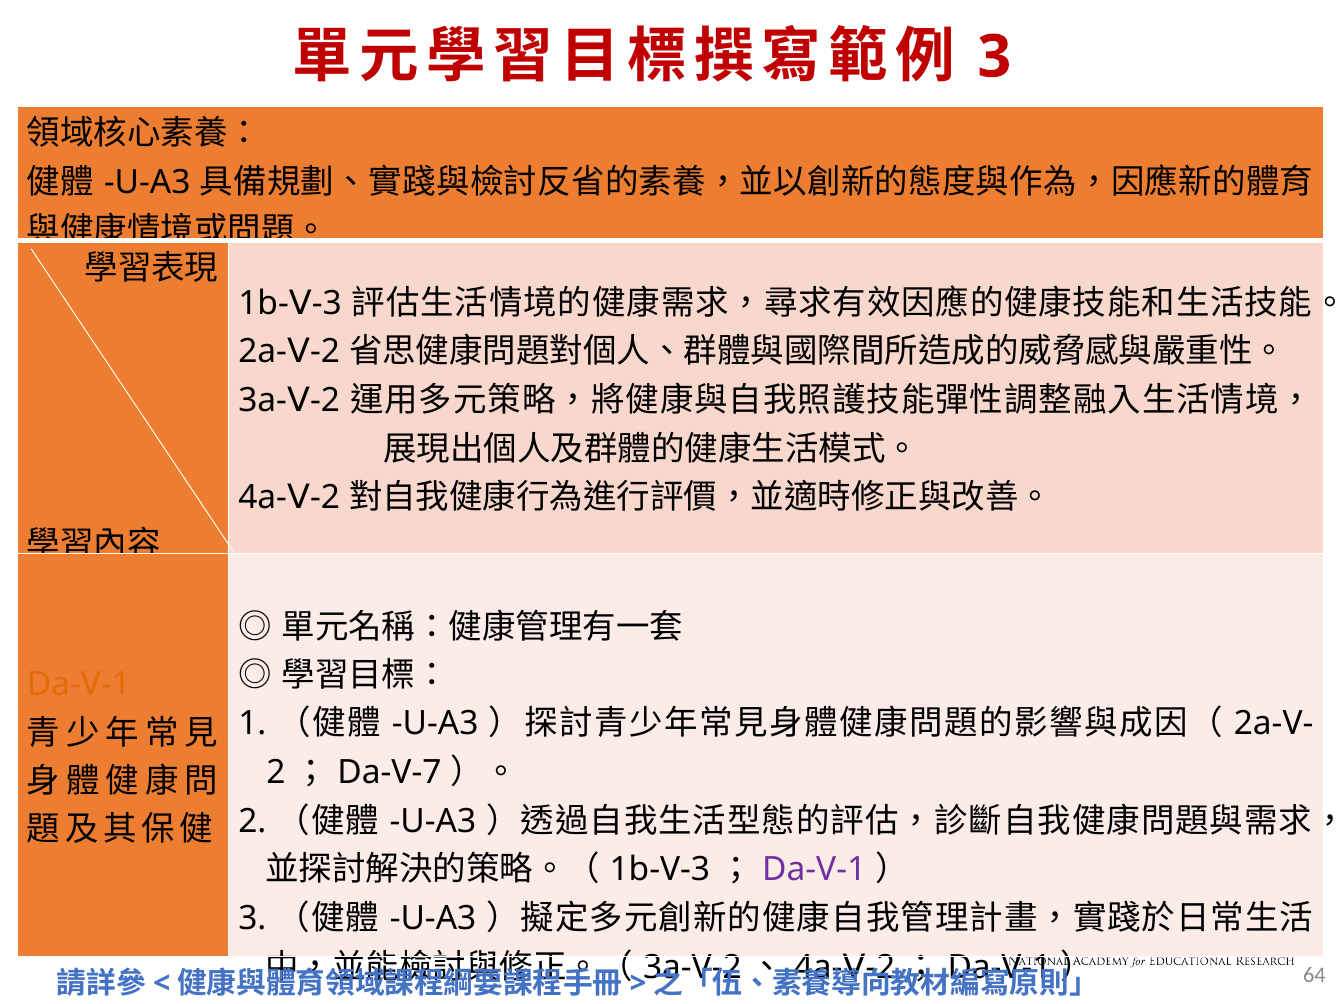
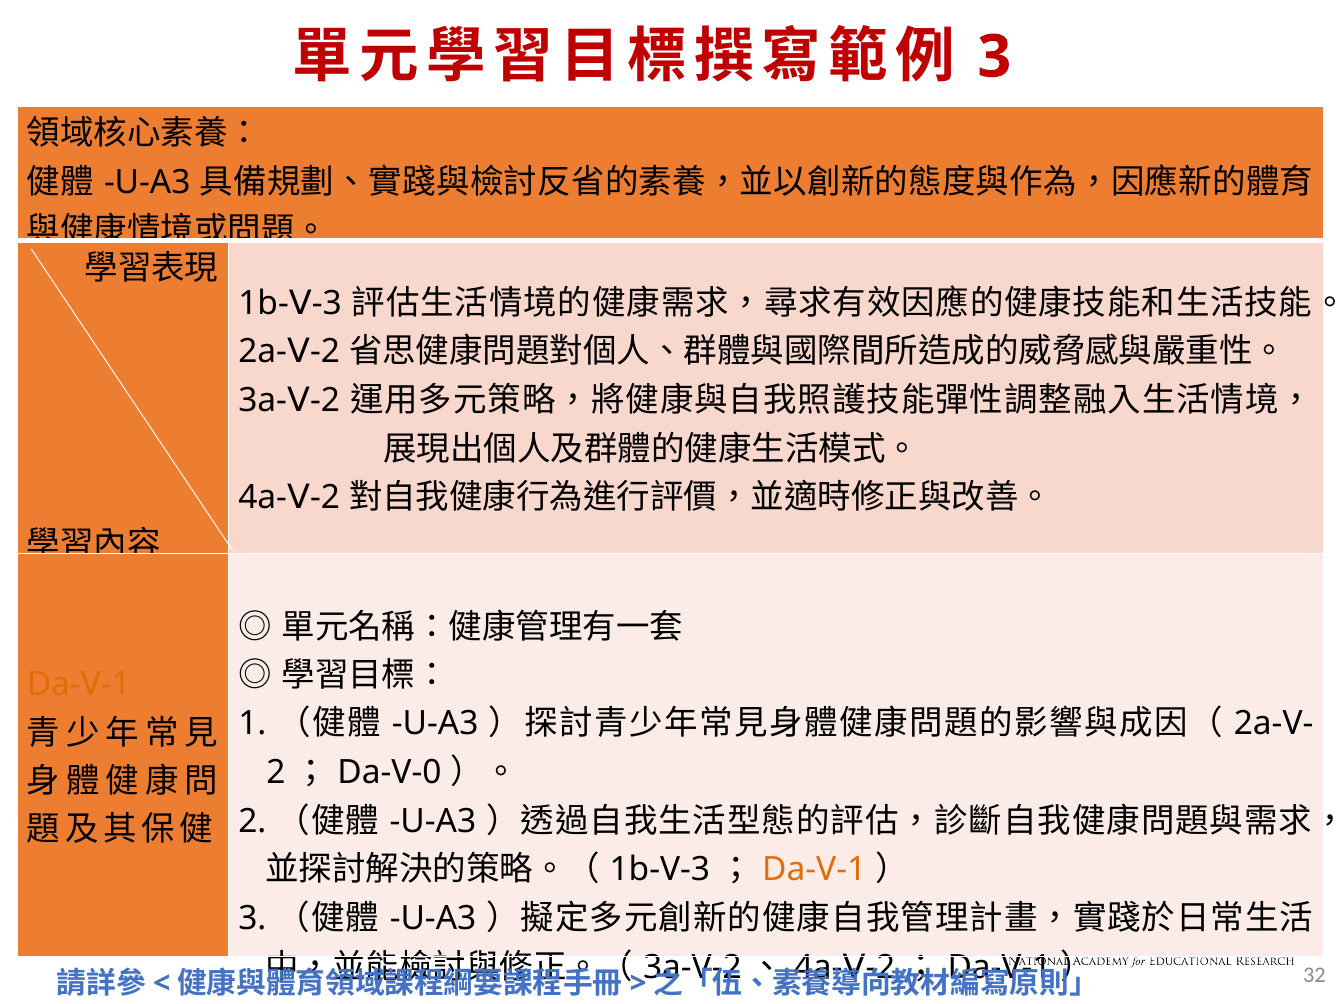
Da-V-7: Da-V-7 -> Da-V-0
Da-V-1 at (814, 870) colour: purple -> orange
64: 64 -> 32
